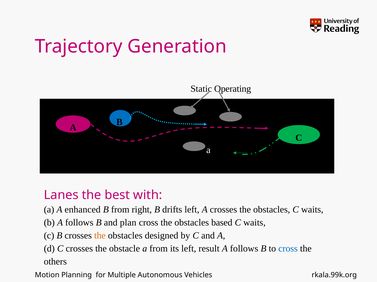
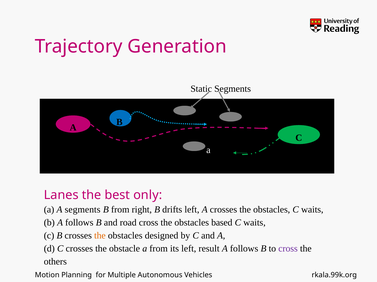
Static Operating: Operating -> Segments
with: with -> only
A enhanced: enhanced -> segments
plan: plan -> road
cross at (288, 249) colour: blue -> purple
